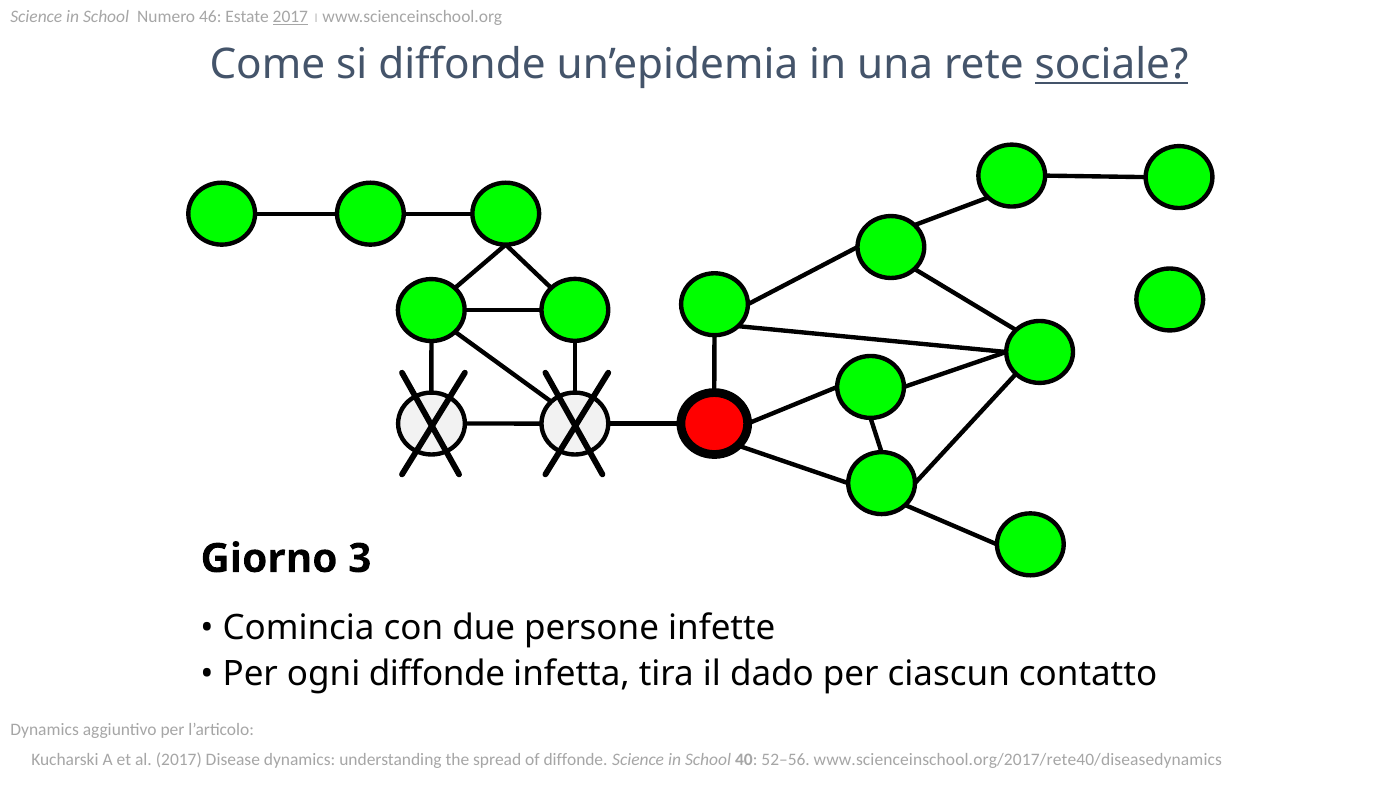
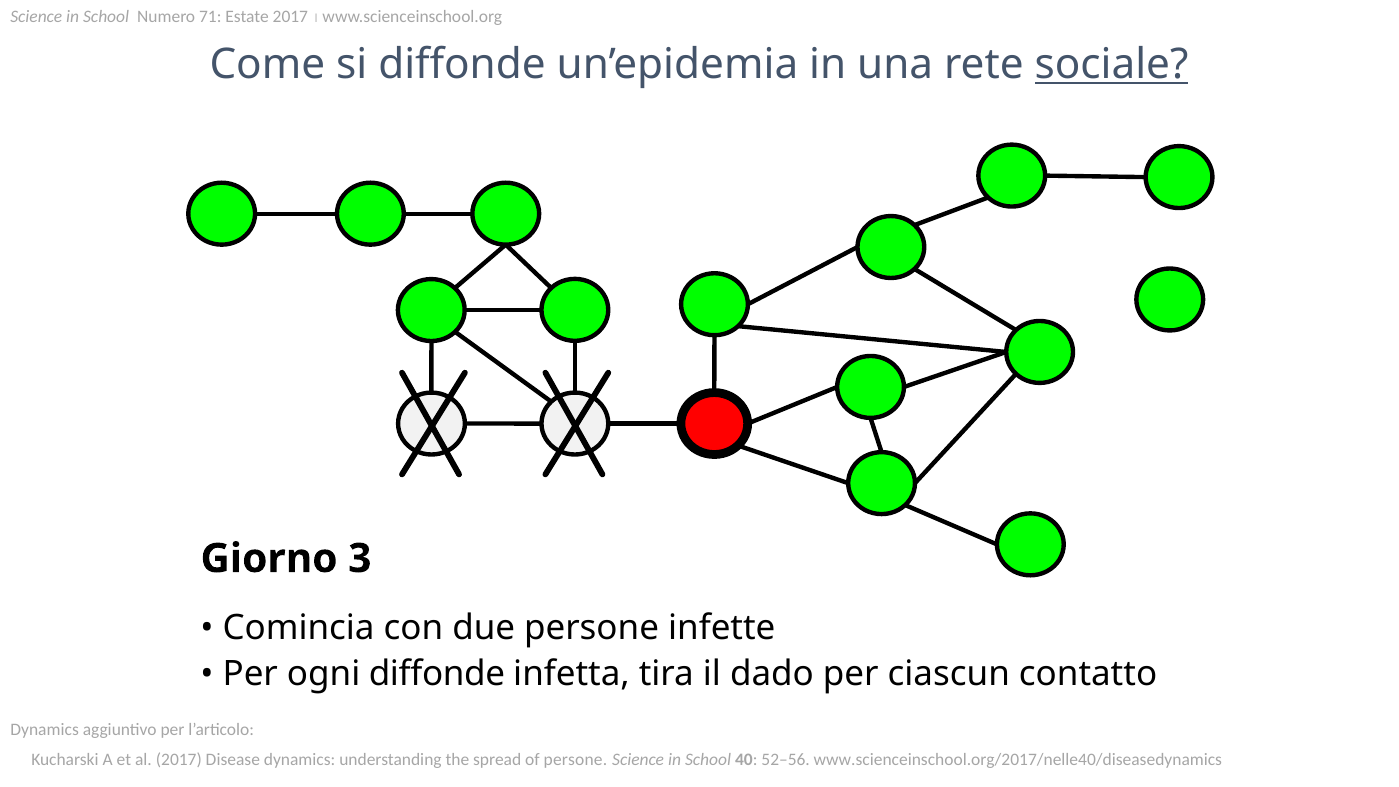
46: 46 -> 71
2017 at (290, 17) underline: present -> none
of diffonde: diffonde -> persone
www.scienceinschool.org/2017/rete40/diseasedynamics: www.scienceinschool.org/2017/rete40/diseasedynamics -> www.scienceinschool.org/2017/nelle40/diseasedynamics
